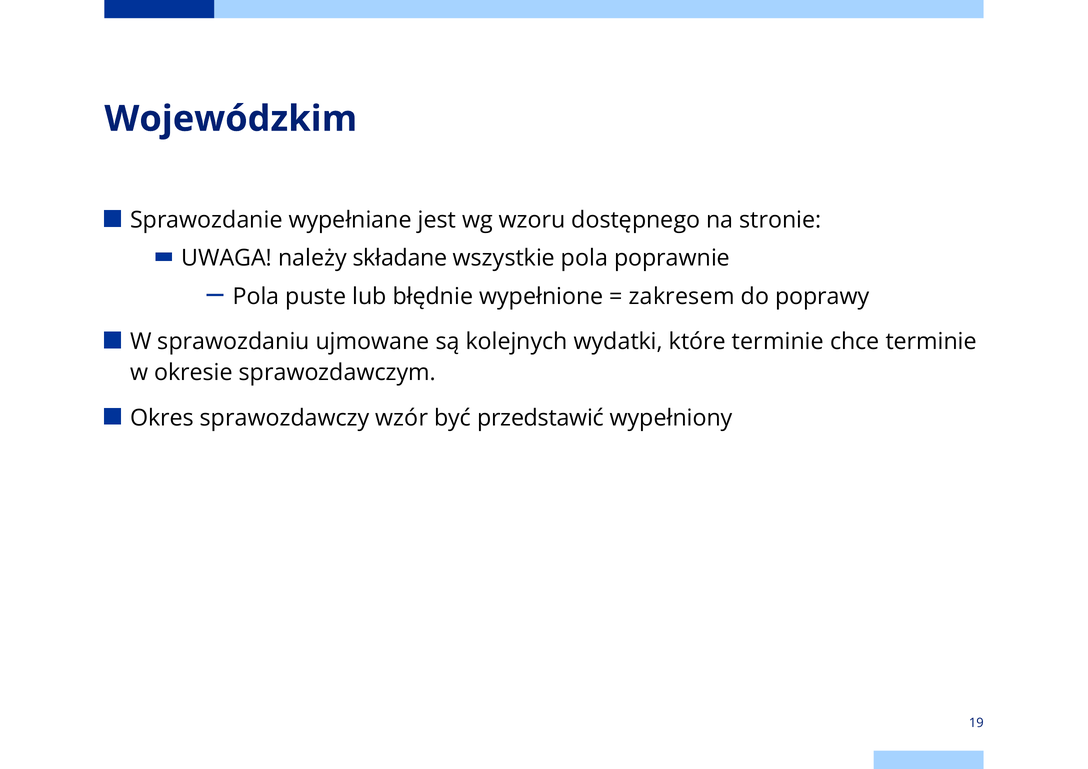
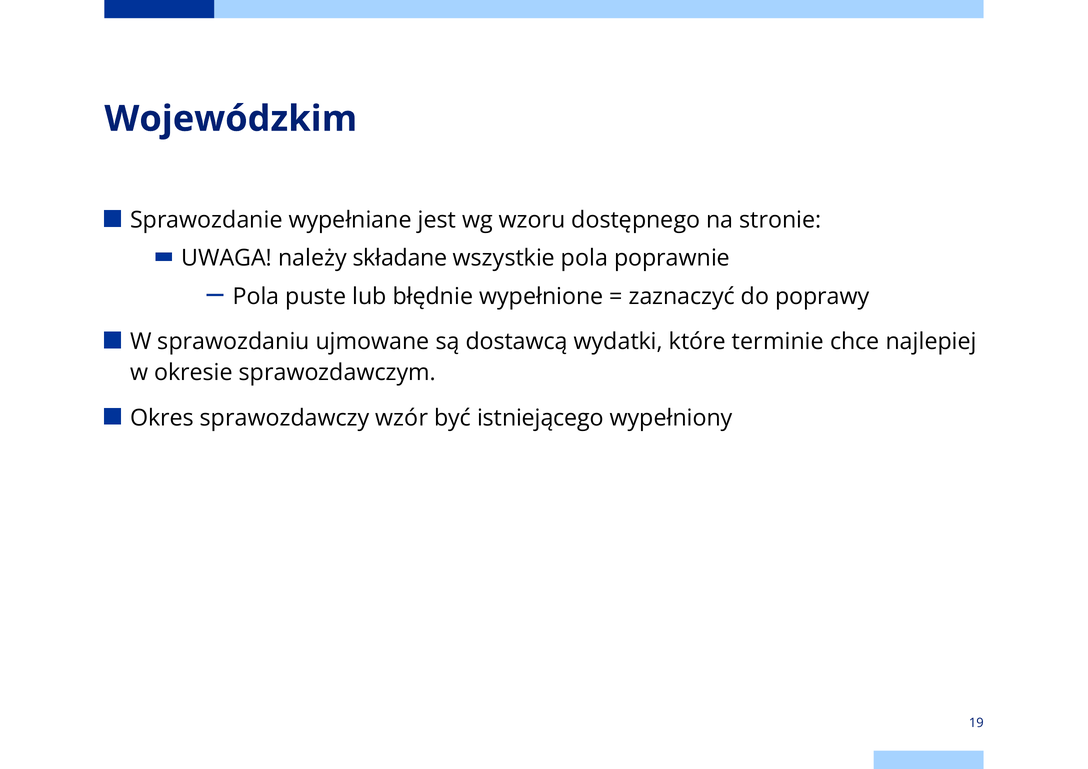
zakresem: zakresem -> zaznaczyć
kolejnych: kolejnych -> dostawcą
chce terminie: terminie -> najlepiej
przedstawić: przedstawić -> istniejącego
